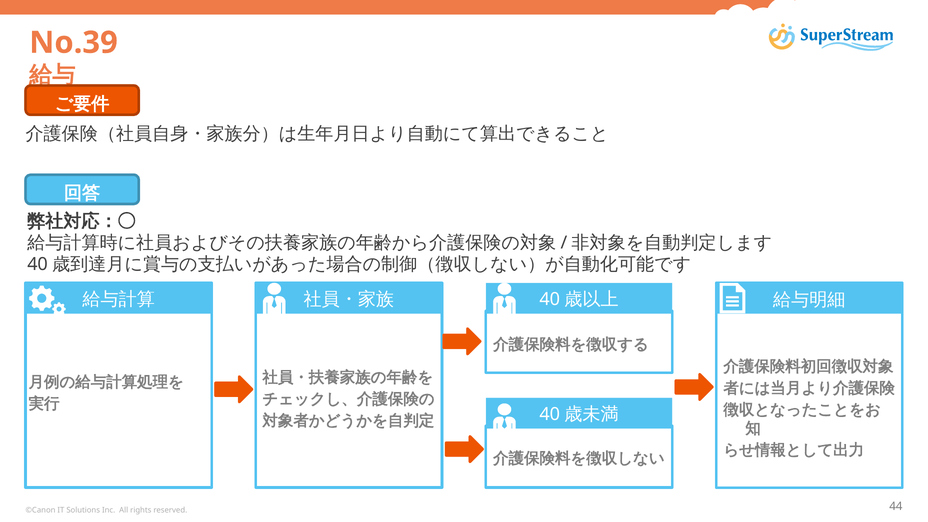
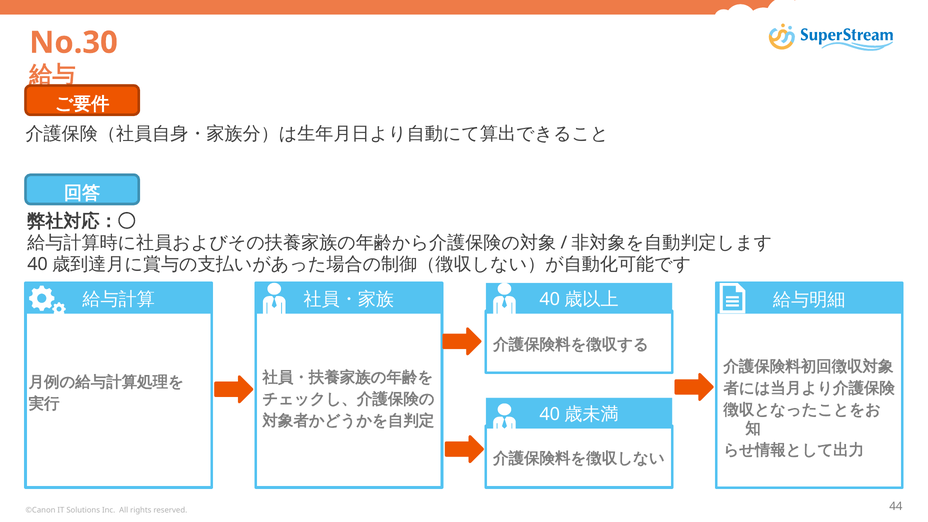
No.39: No.39 -> No.30
